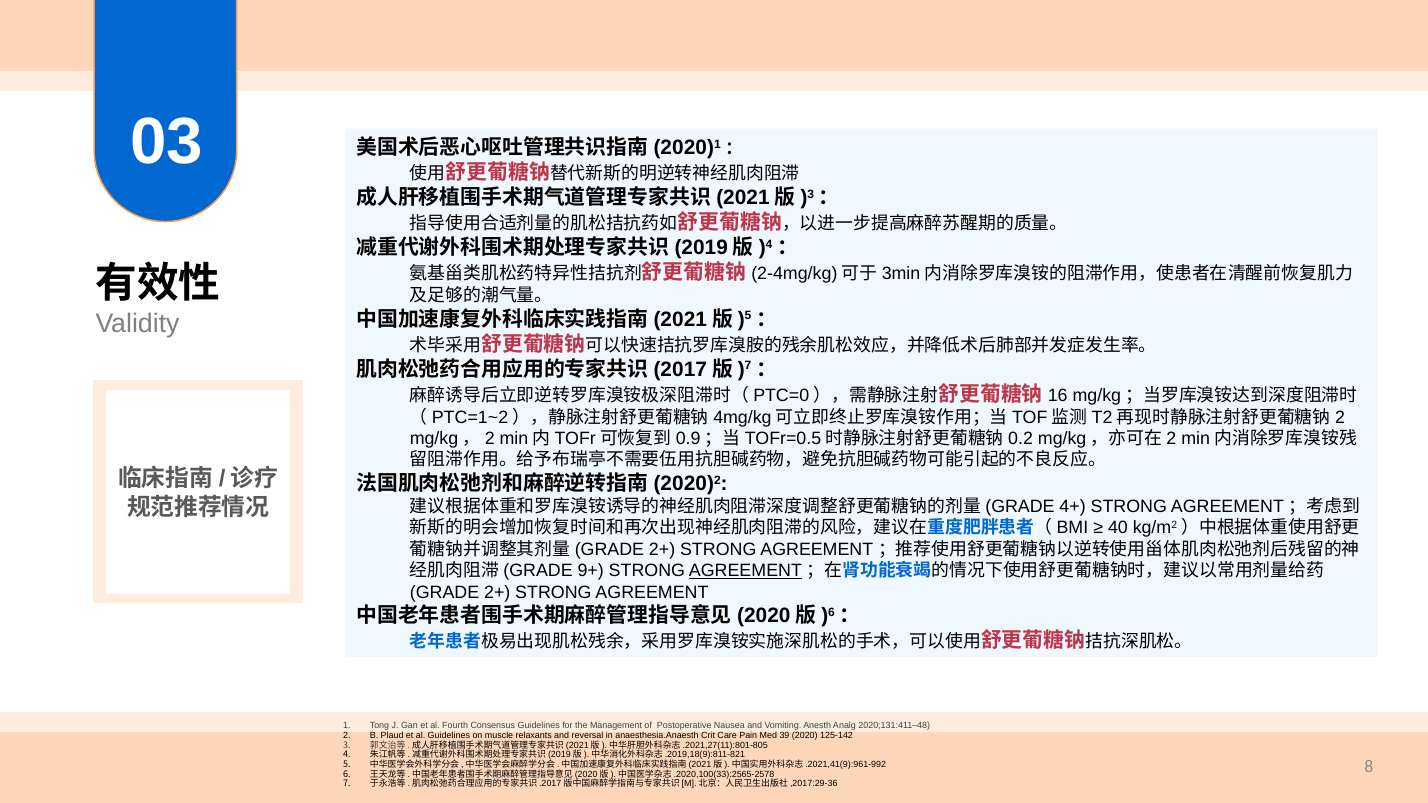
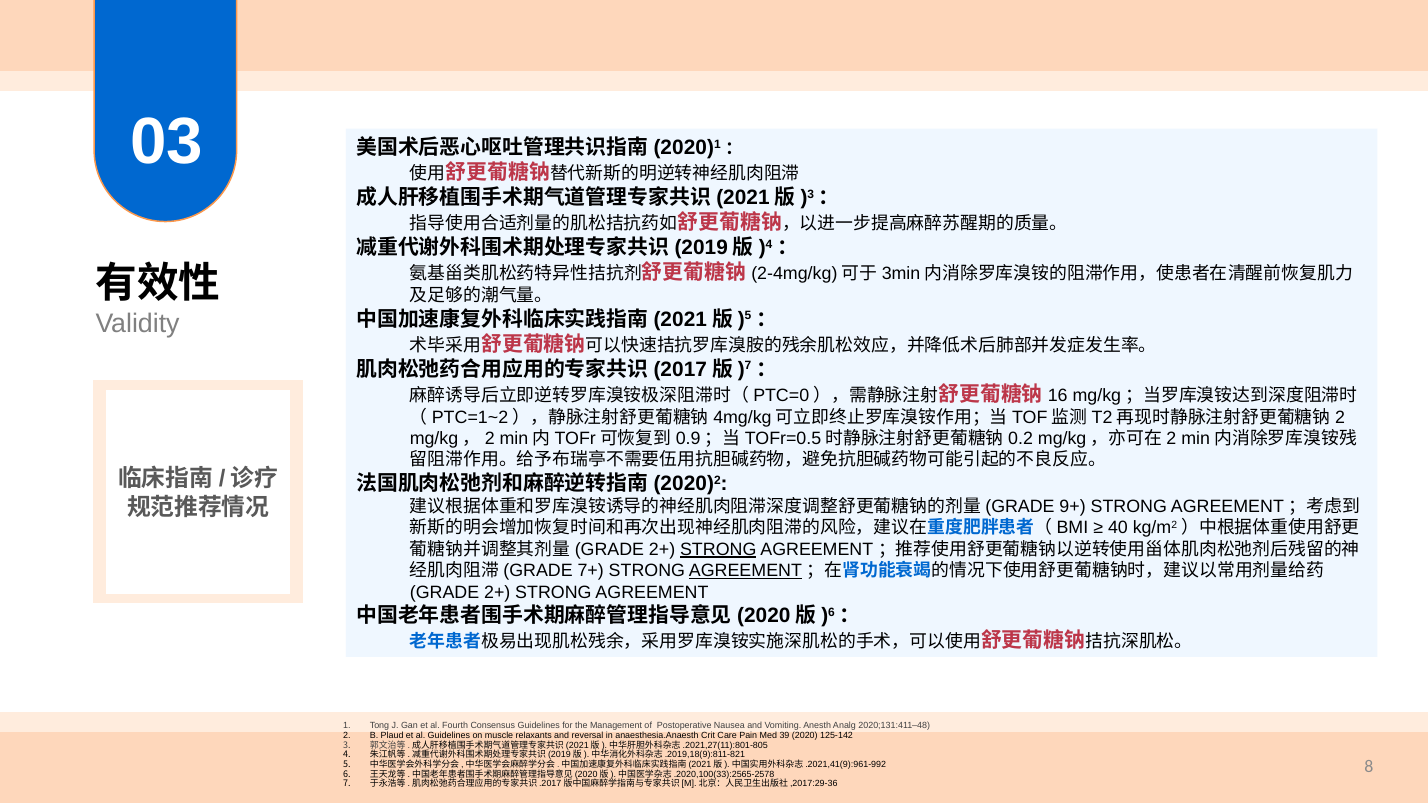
4+: 4+ -> 9+
STRONG at (718, 549) underline: none -> present
9+: 9+ -> 7+
